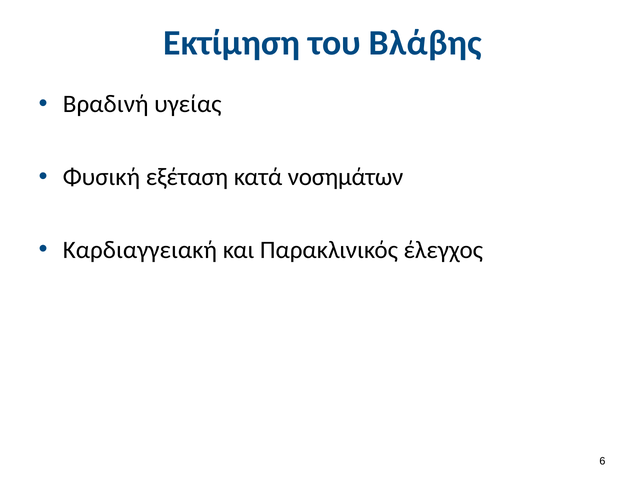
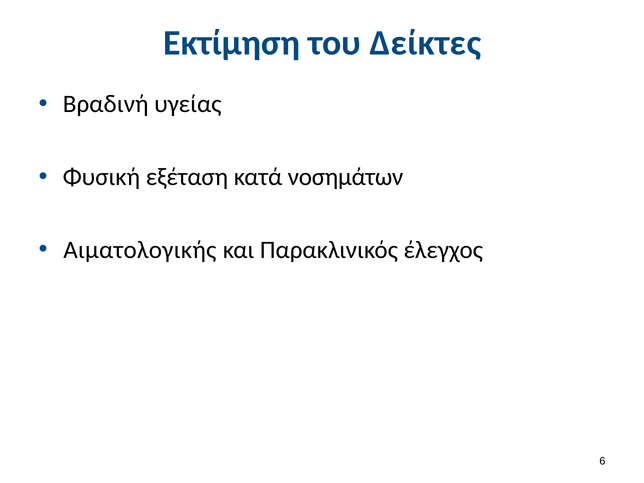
Βλάβης: Βλάβης -> Δείκτες
Καρδιαγγειακή: Καρδιαγγειακή -> Αιματολογικής
